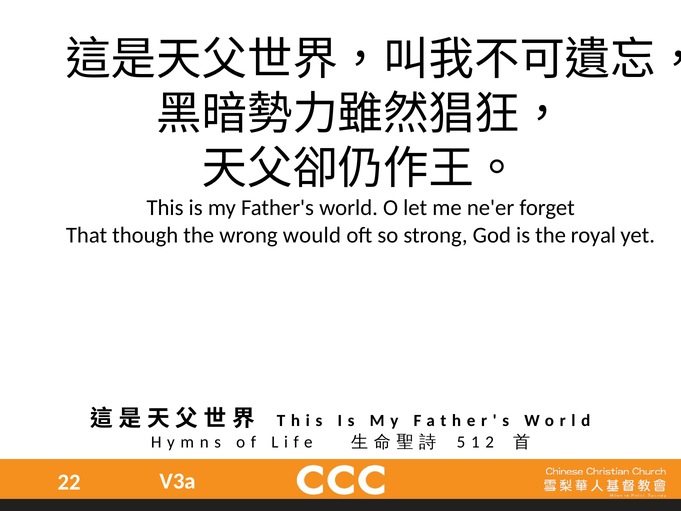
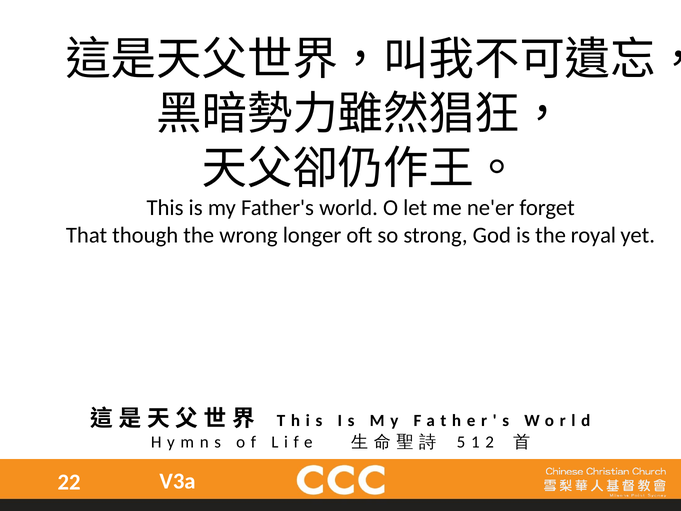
would: would -> longer
